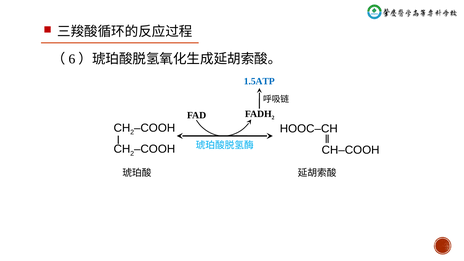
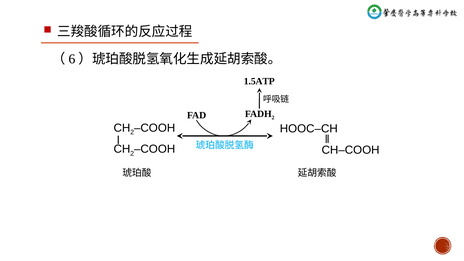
1.5ATP colour: blue -> black
